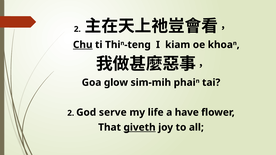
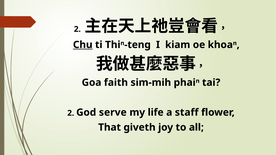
glow: glow -> faith
have: have -> staff
giveth underline: present -> none
